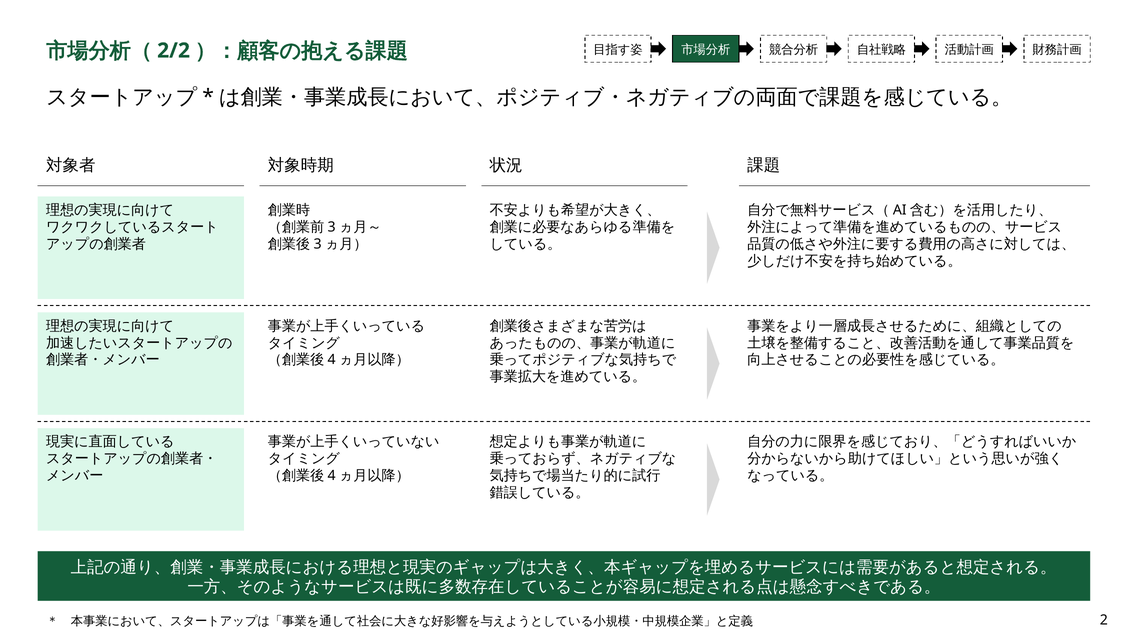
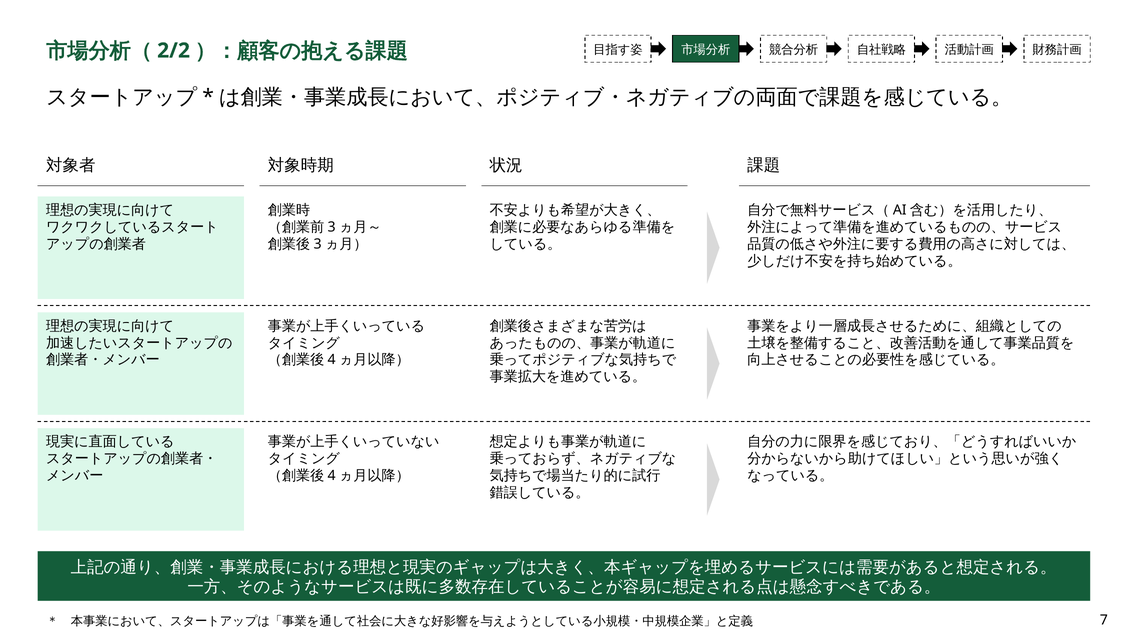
2: 2 -> 7
